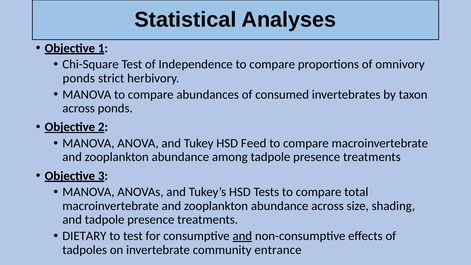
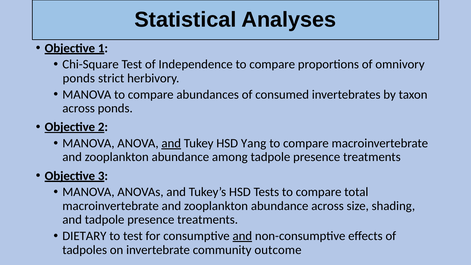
and at (171, 143) underline: none -> present
Feed: Feed -> Yang
entrance: entrance -> outcome
